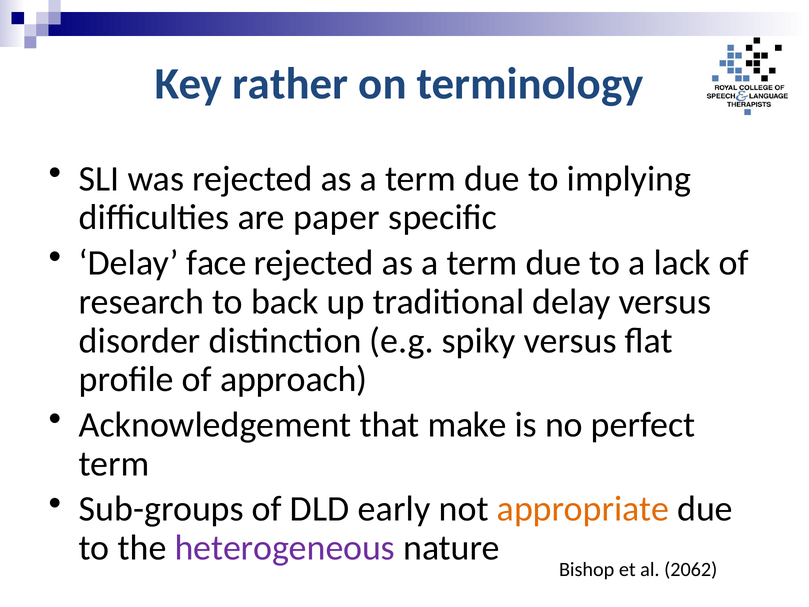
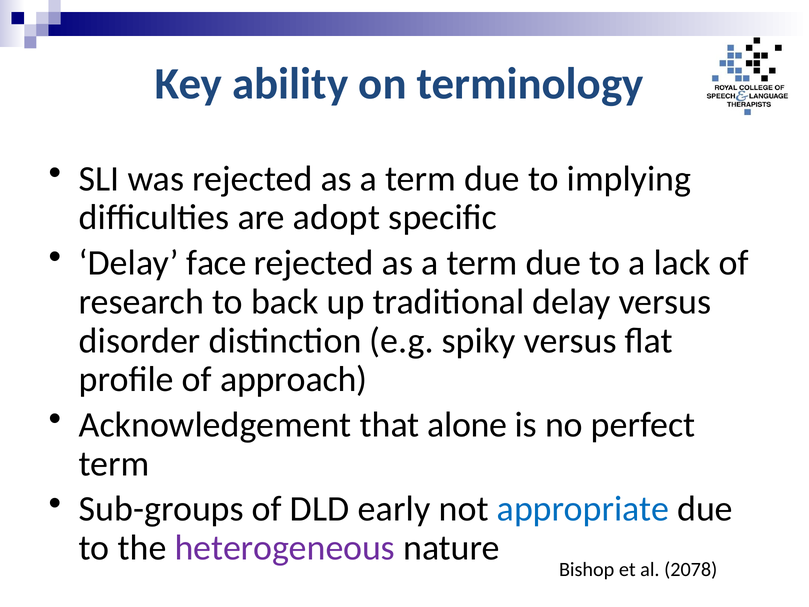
rather: rather -> ability
paper: paper -> adopt
make: make -> alone
appropriate colour: orange -> blue
2062: 2062 -> 2078
